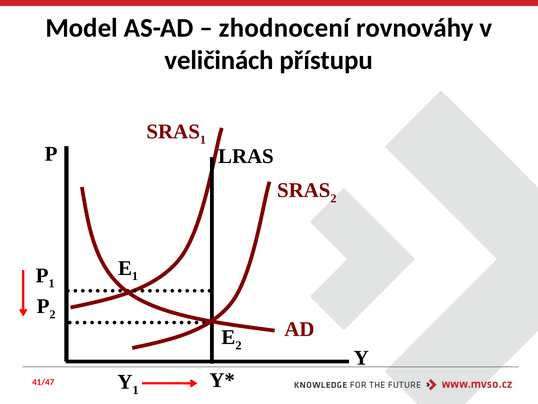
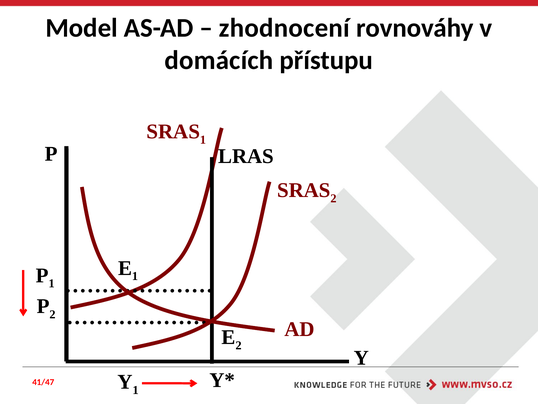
veličinách: veličinách -> domácích
